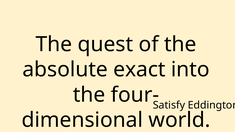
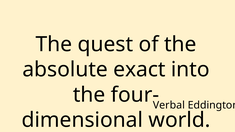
Satisfy: Satisfy -> Verbal
